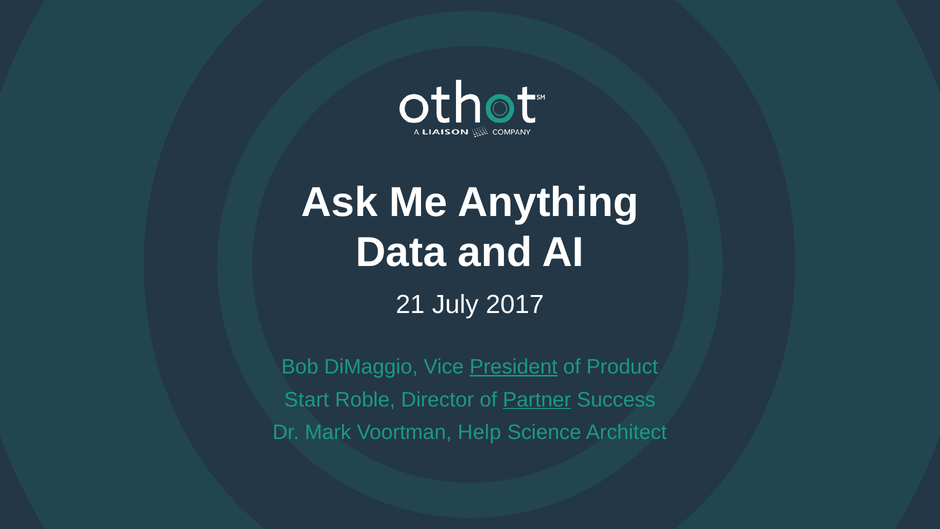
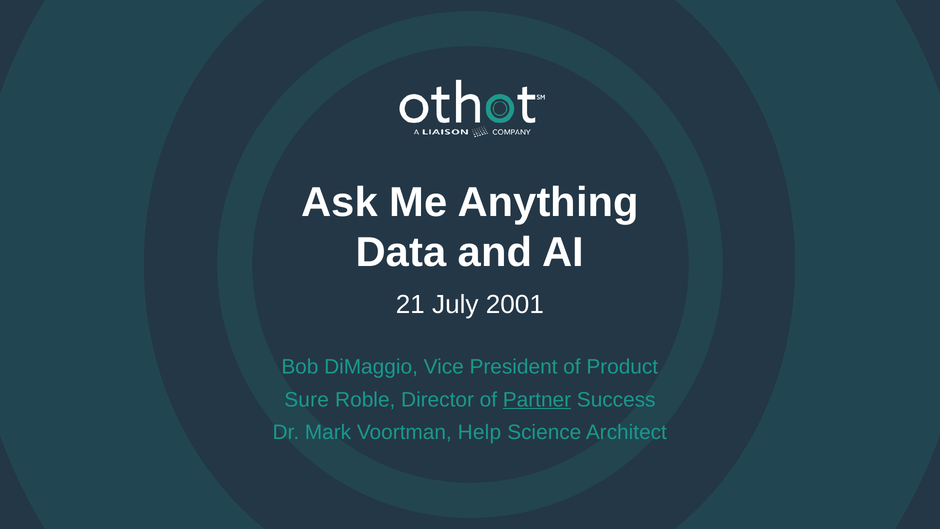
2017: 2017 -> 2001
President underline: present -> none
Start: Start -> Sure
